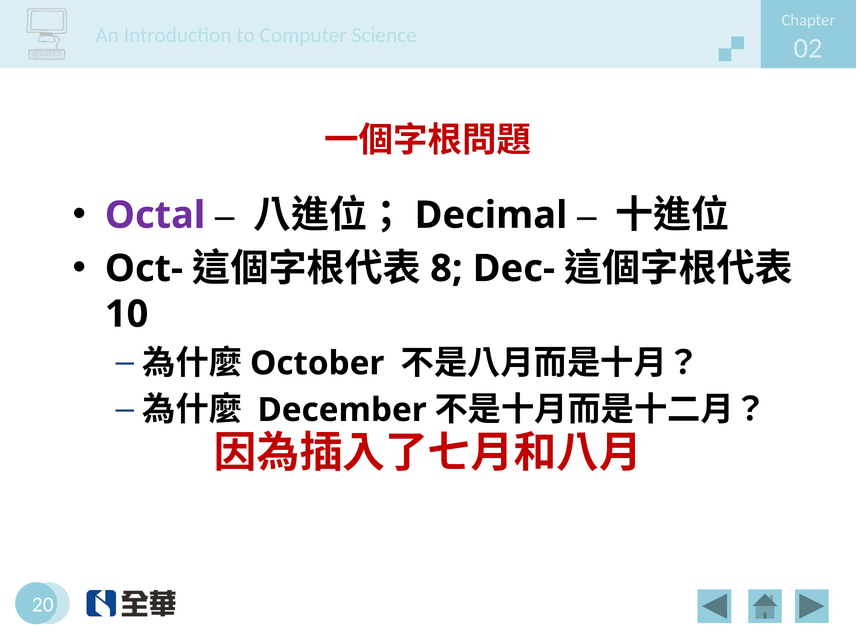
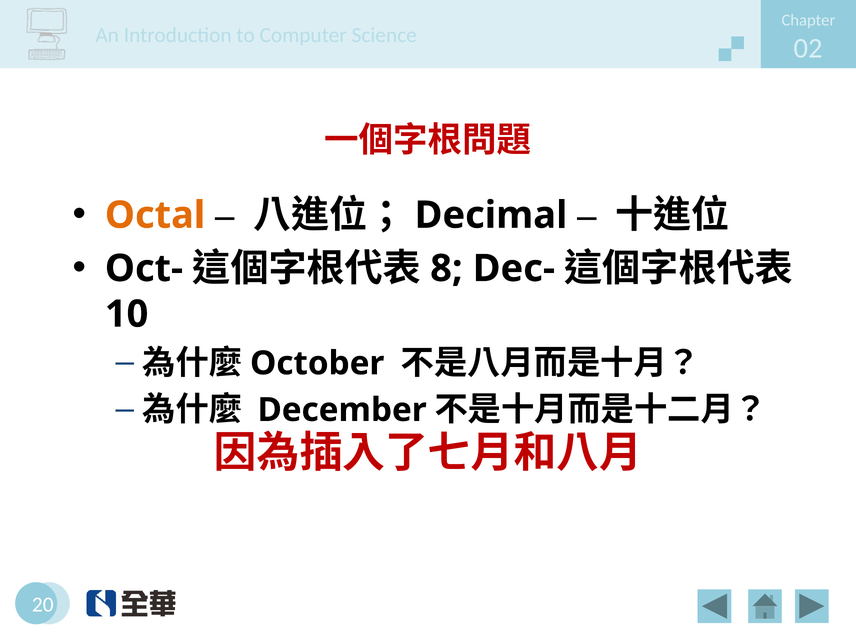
Octal colour: purple -> orange
